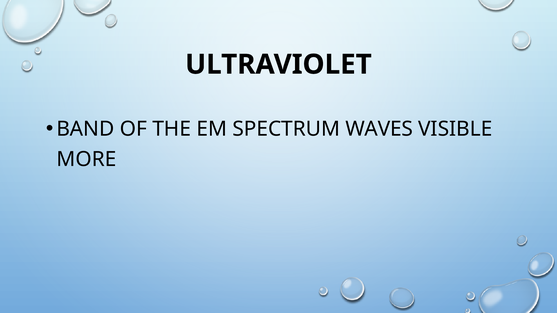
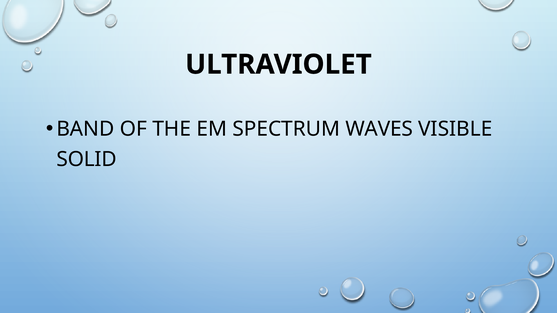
MORE: MORE -> SOLID
